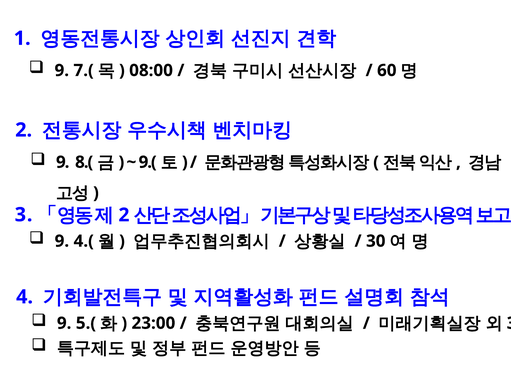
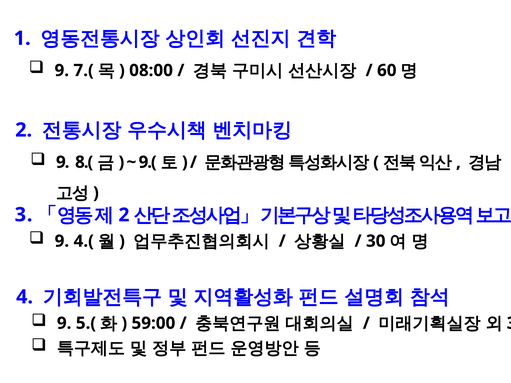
23:00: 23:00 -> 59:00
